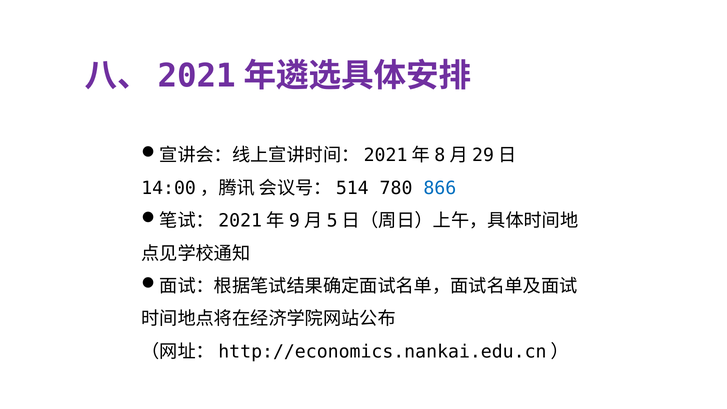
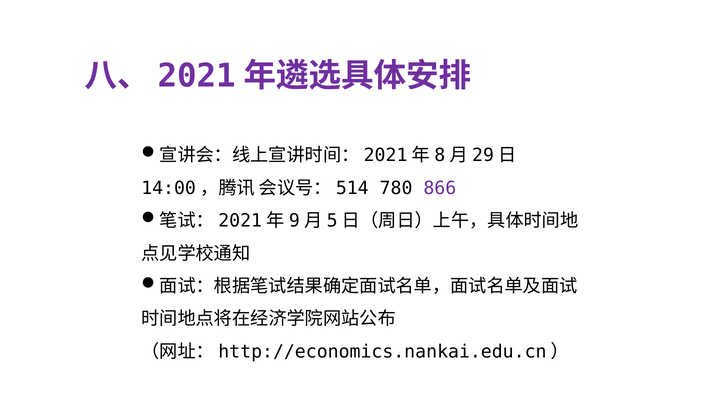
866 colour: blue -> purple
